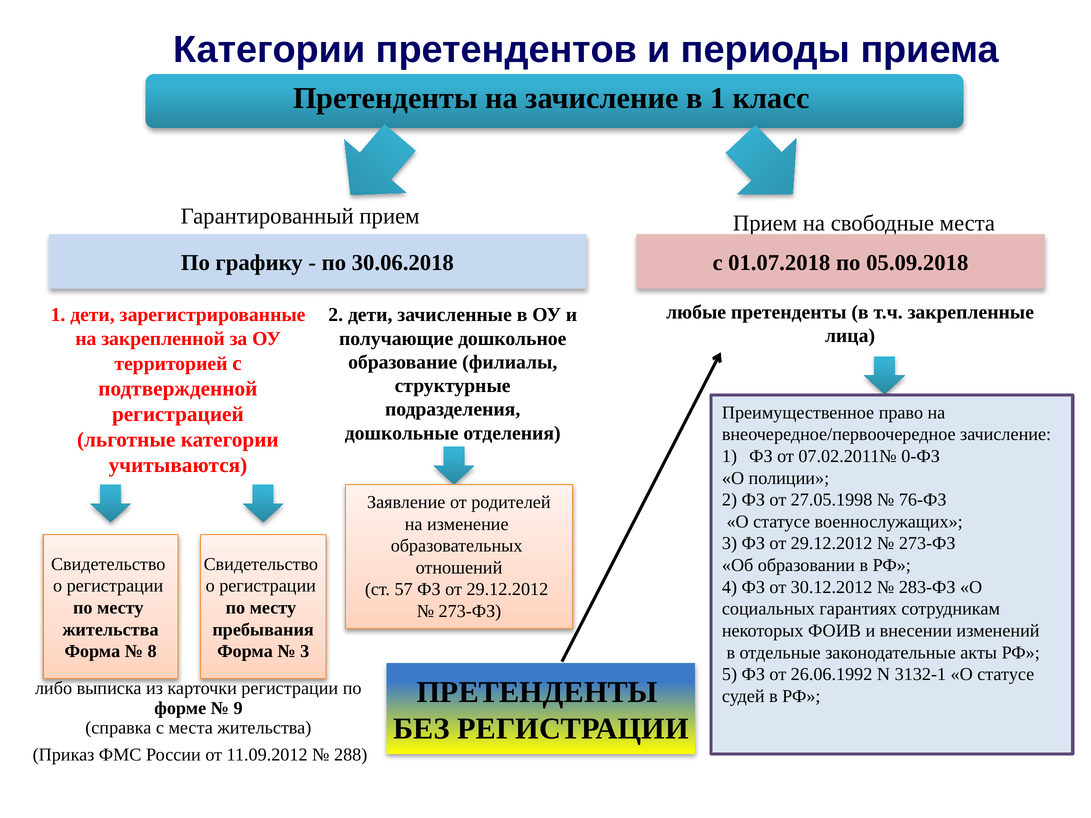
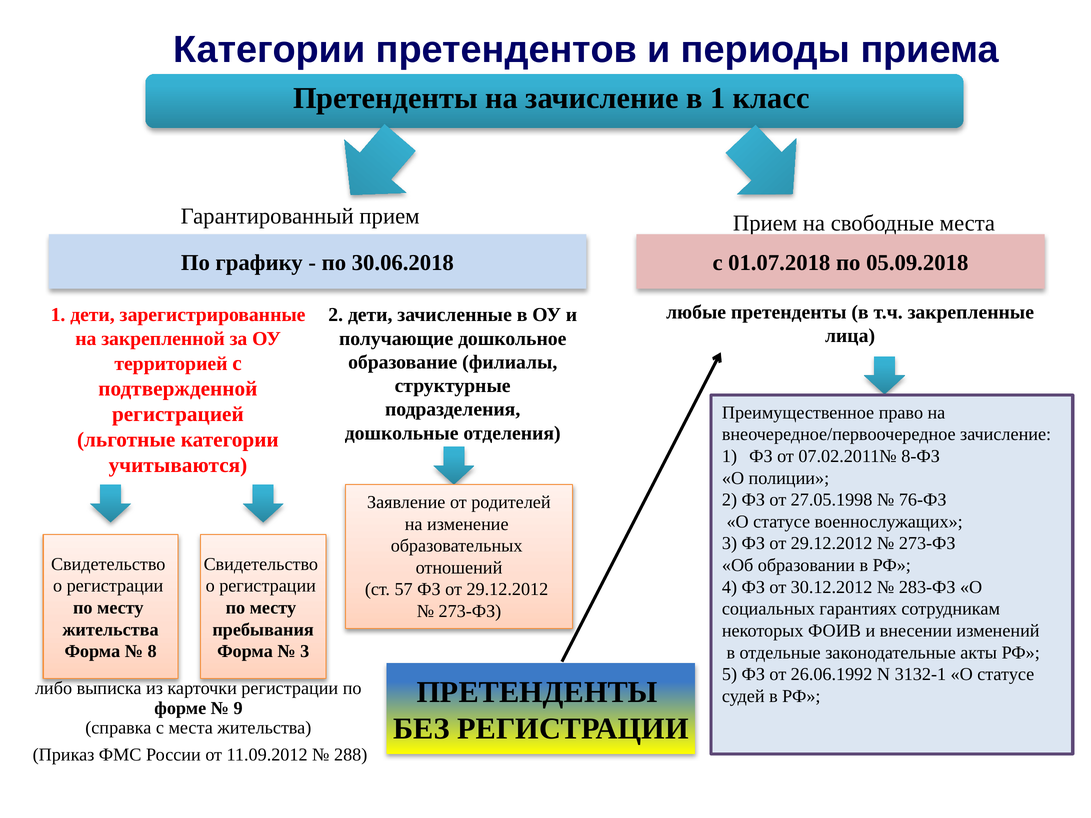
0-ФЗ: 0-ФЗ -> 8-ФЗ
